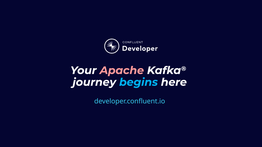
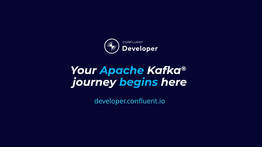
Apache colour: pink -> light blue
